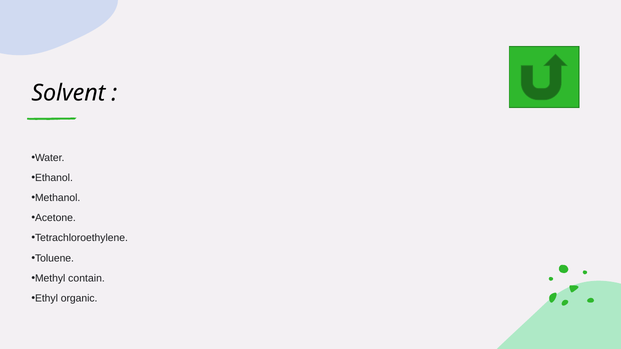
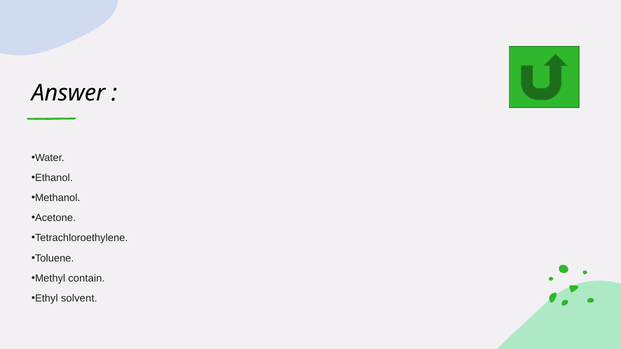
Solvent: Solvent -> Answer
organic: organic -> solvent
